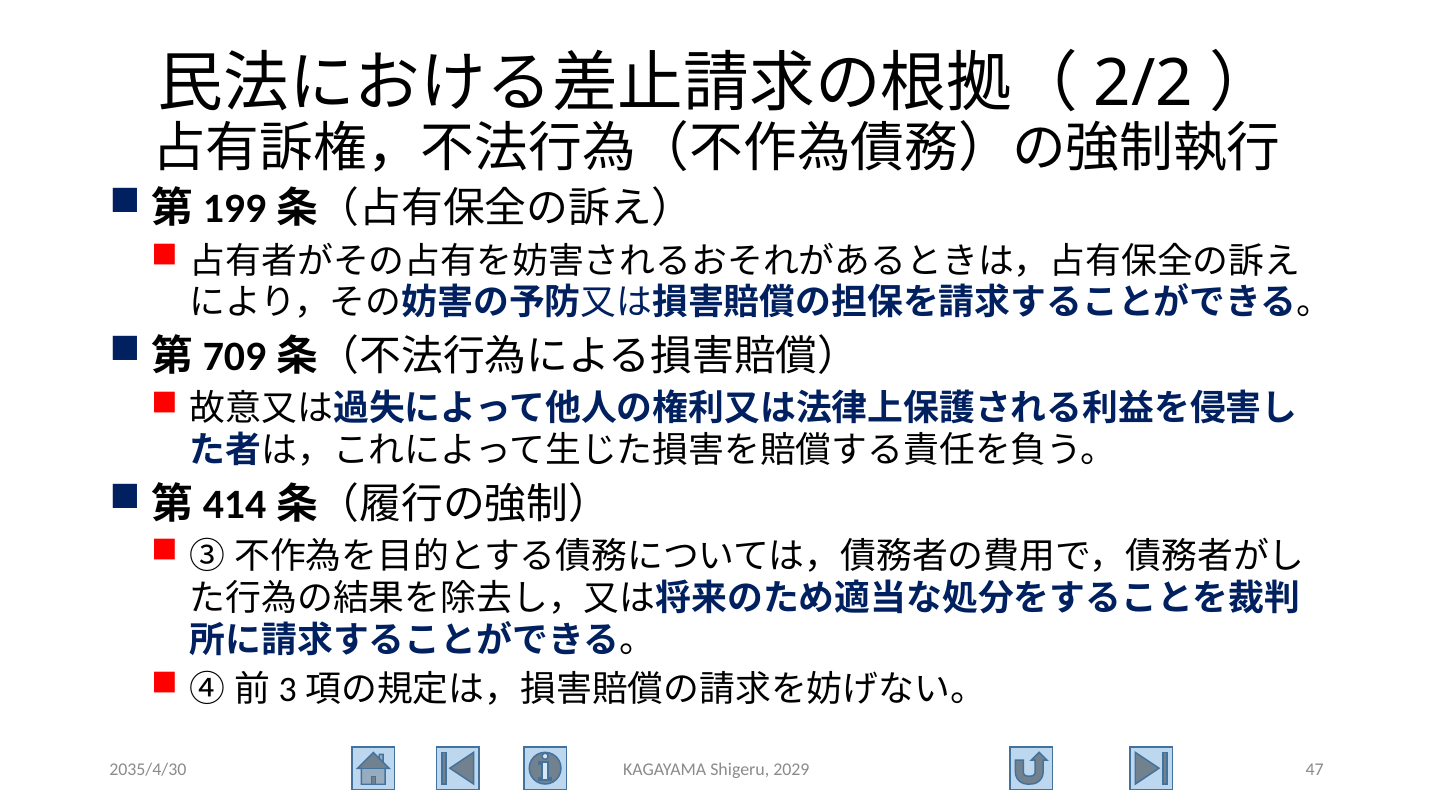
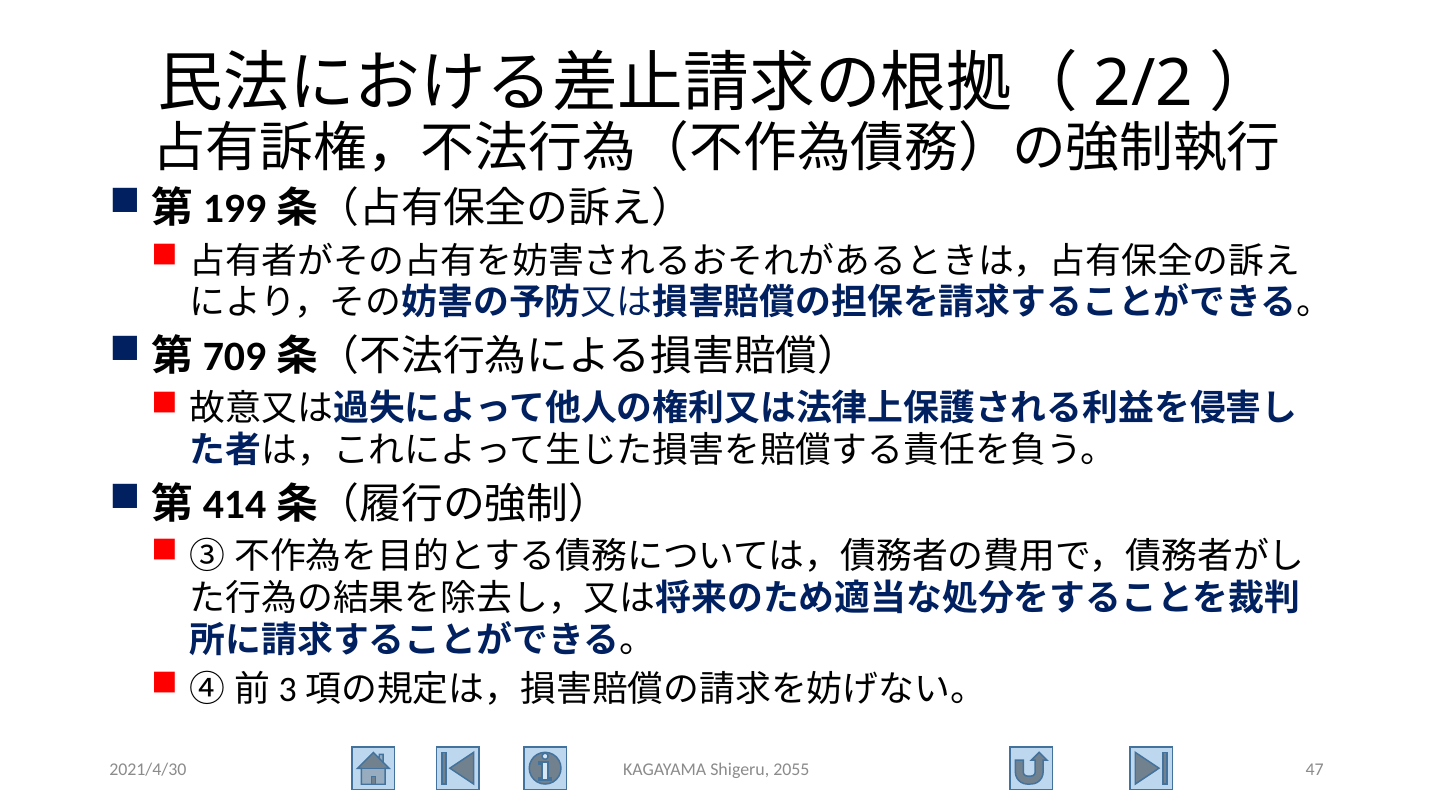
2035/4/30: 2035/4/30 -> 2021/4/30
2029: 2029 -> 2055
